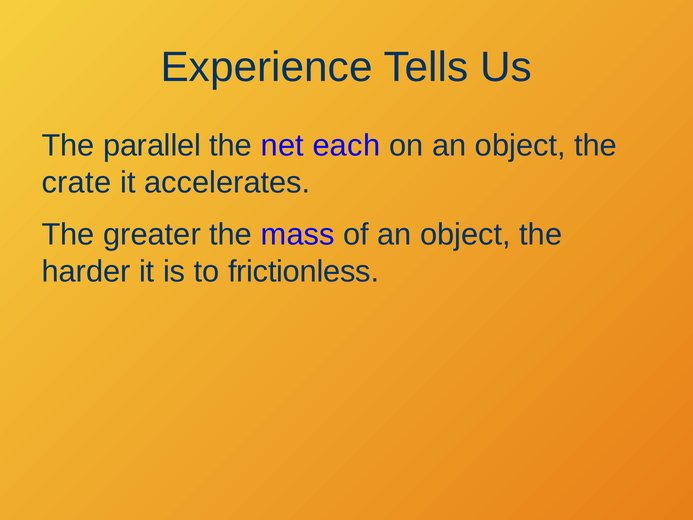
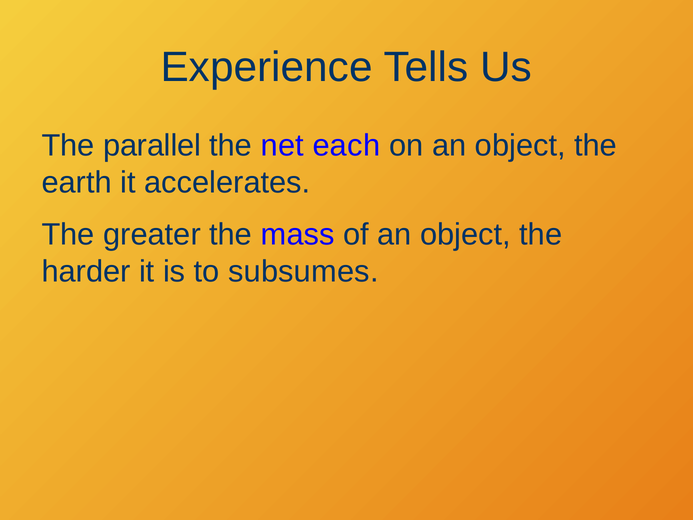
crate: crate -> earth
frictionless: frictionless -> subsumes
